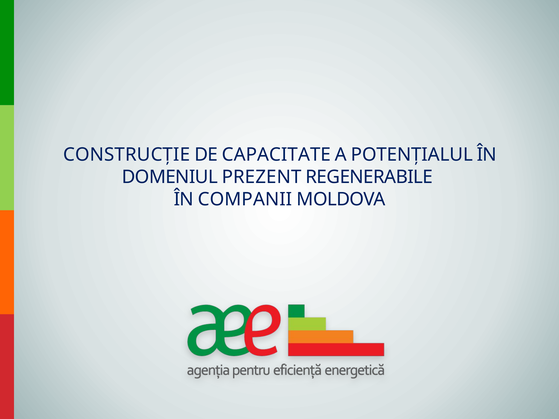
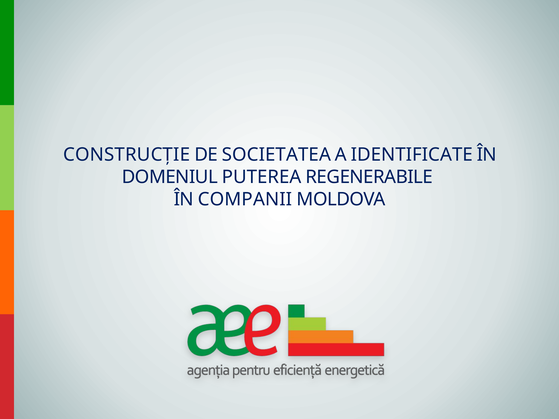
CAPACITATE: CAPACITATE -> SOCIETATEA
POTENȚIALUL: POTENȚIALUL -> IDENTIFICATE
PREZENT: PREZENT -> PUTEREA
